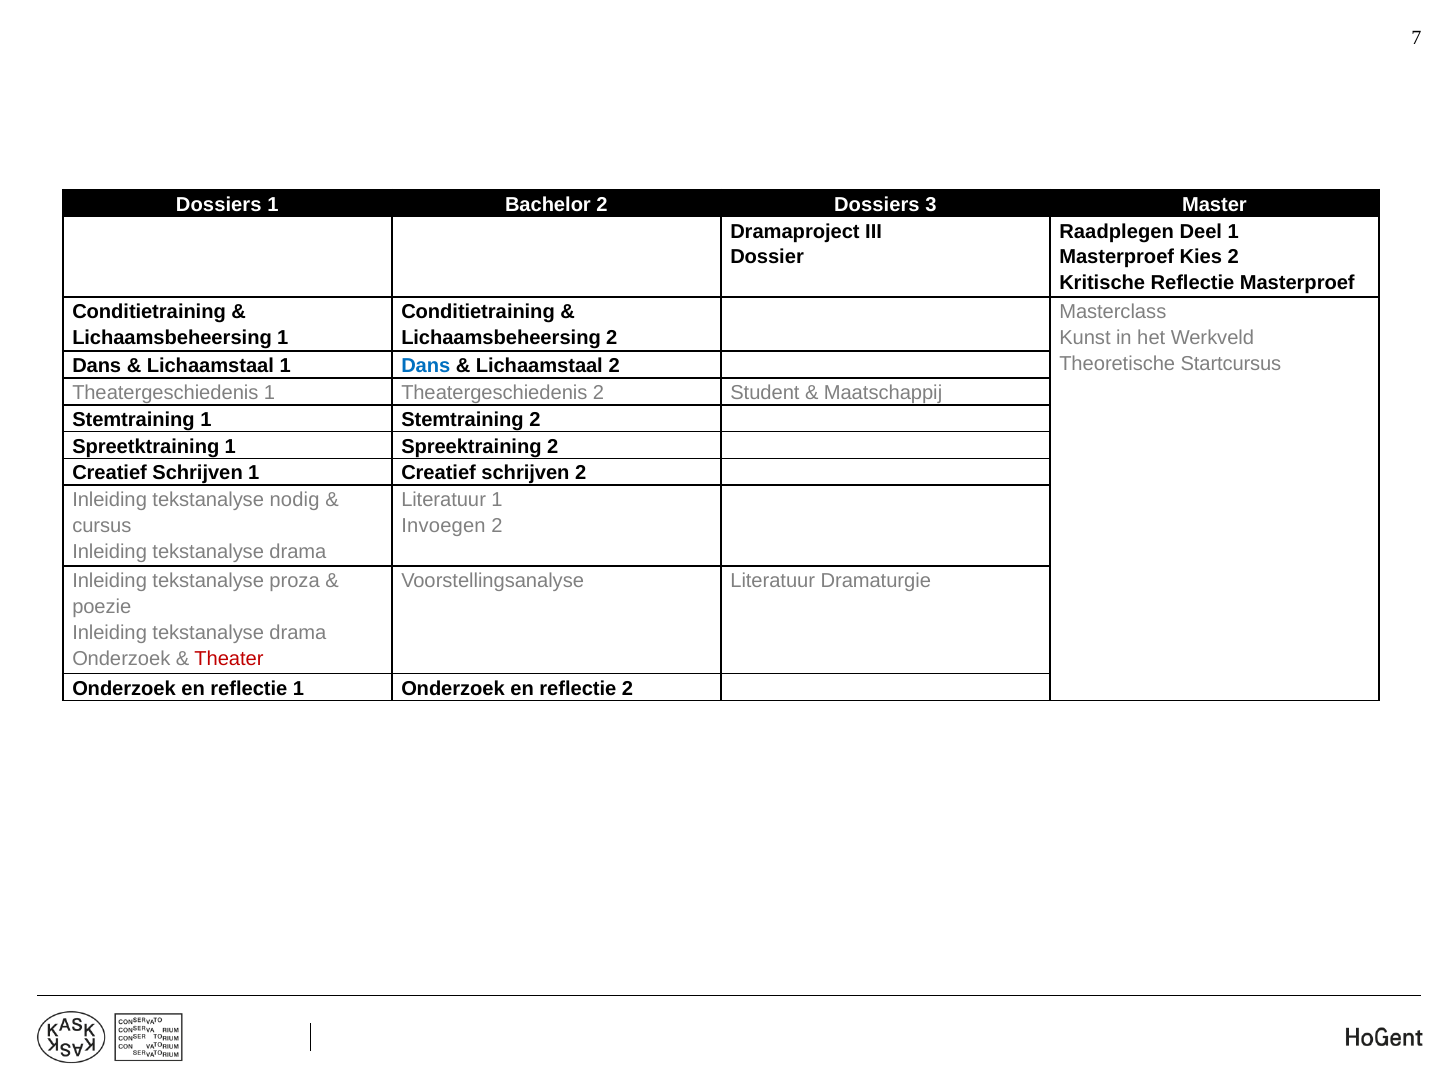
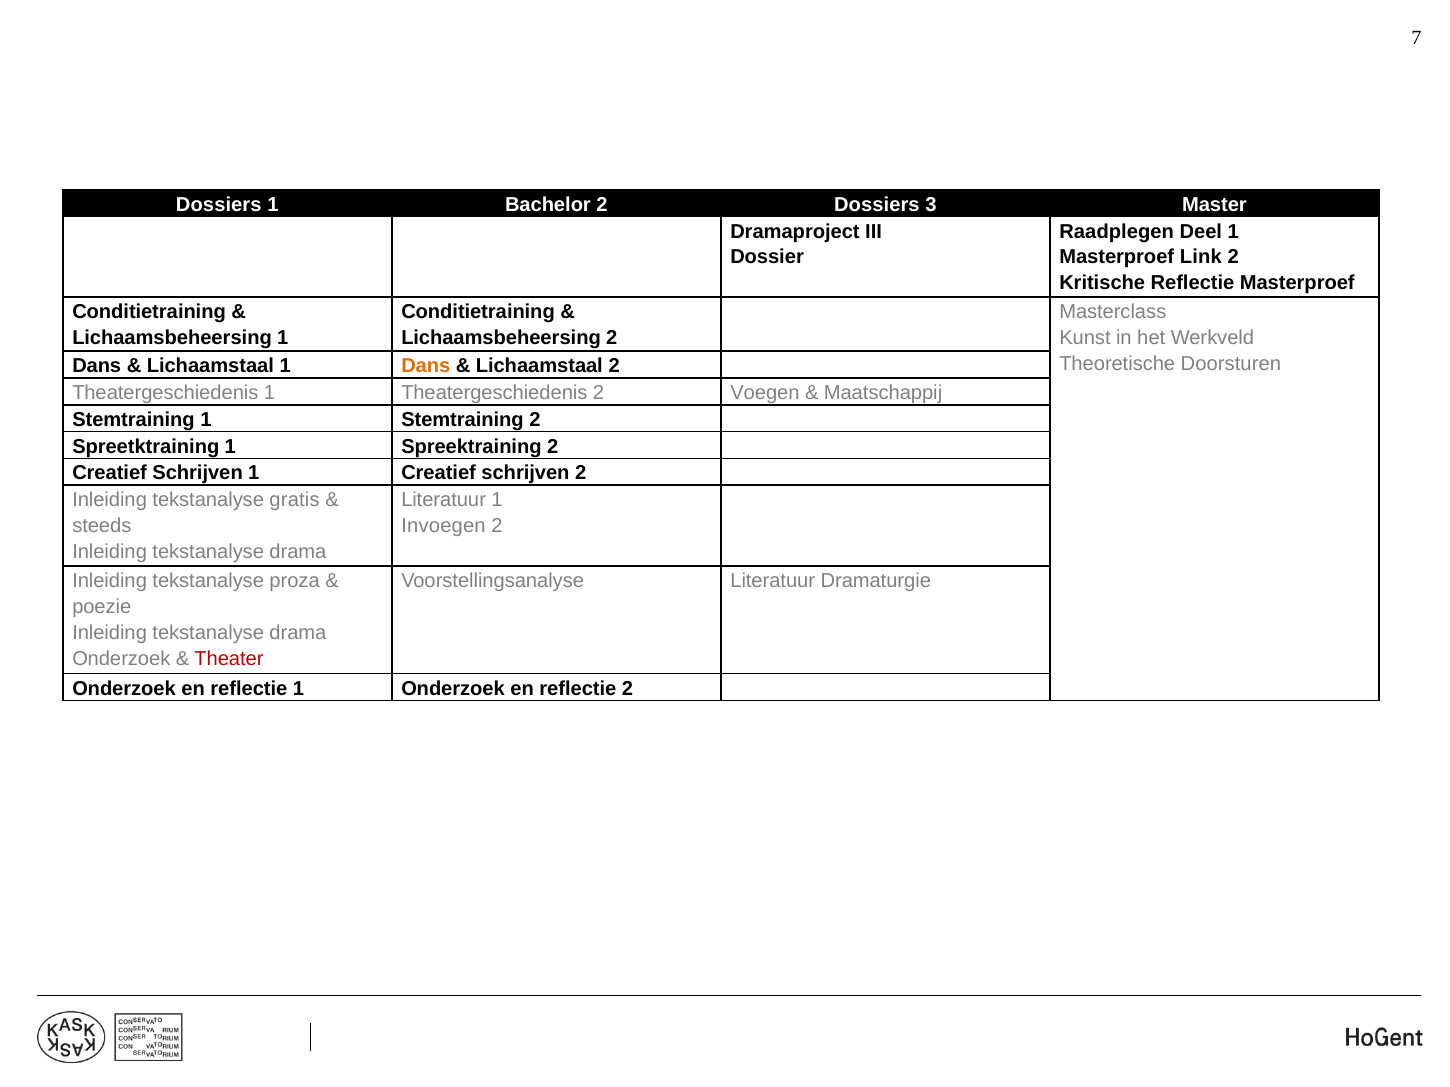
Kies: Kies -> Link
Startcursus: Startcursus -> Doorsturen
Dans at (426, 366) colour: blue -> orange
Student: Student -> Voegen
nodig: nodig -> gratis
cursus: cursus -> steeds
